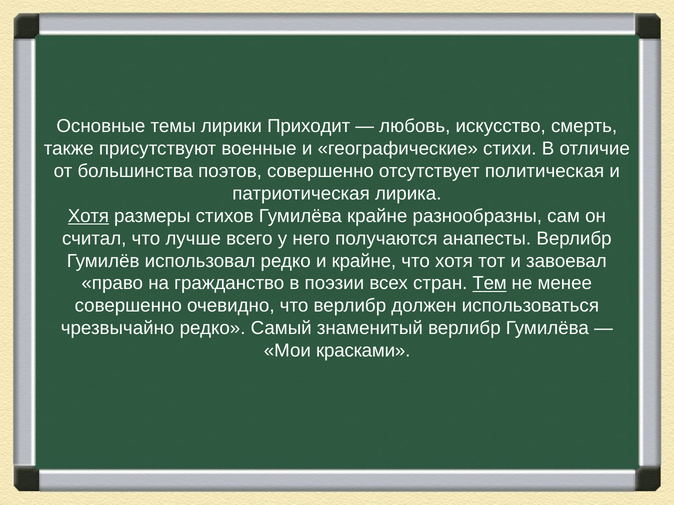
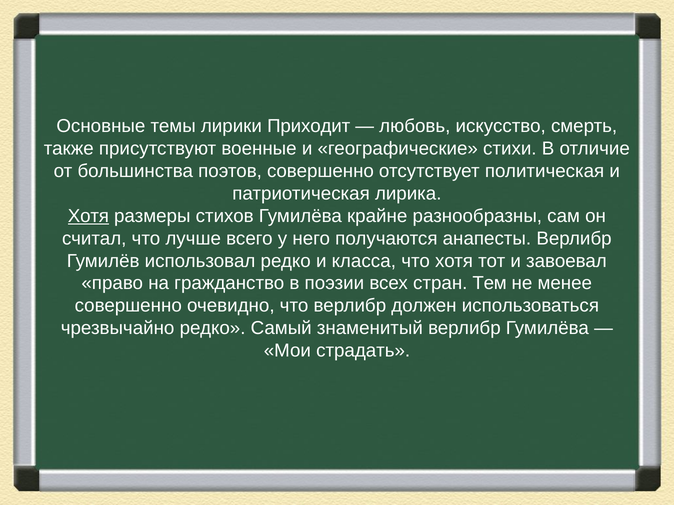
и крайне: крайне -> класса
Тем underline: present -> none
красками: красками -> страдать
